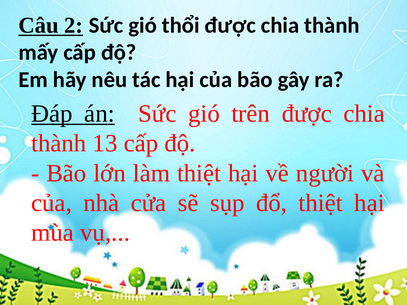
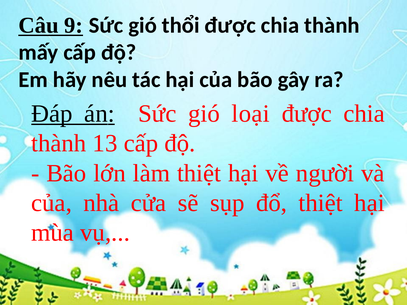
2: 2 -> 9
trên: trên -> loại
